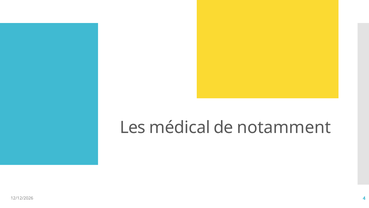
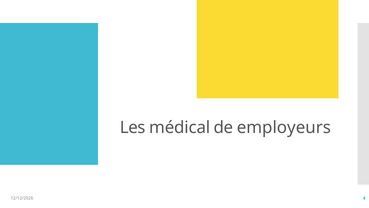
notamment: notamment -> employeurs
